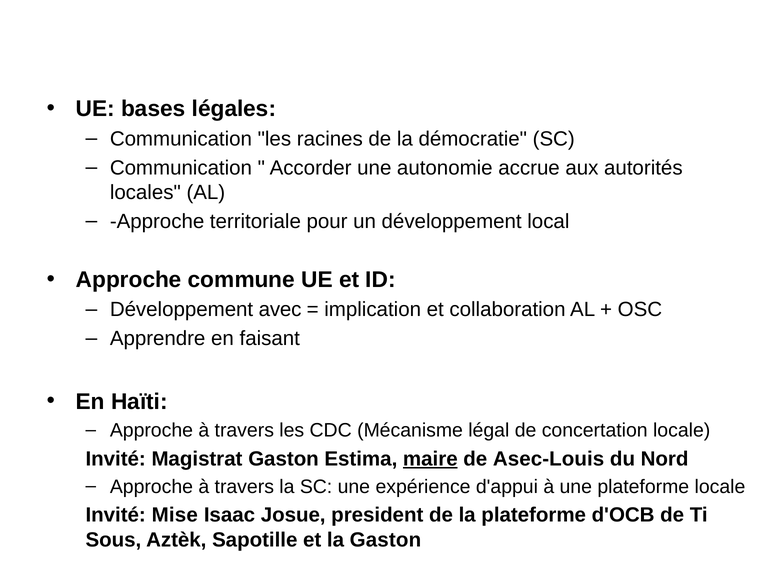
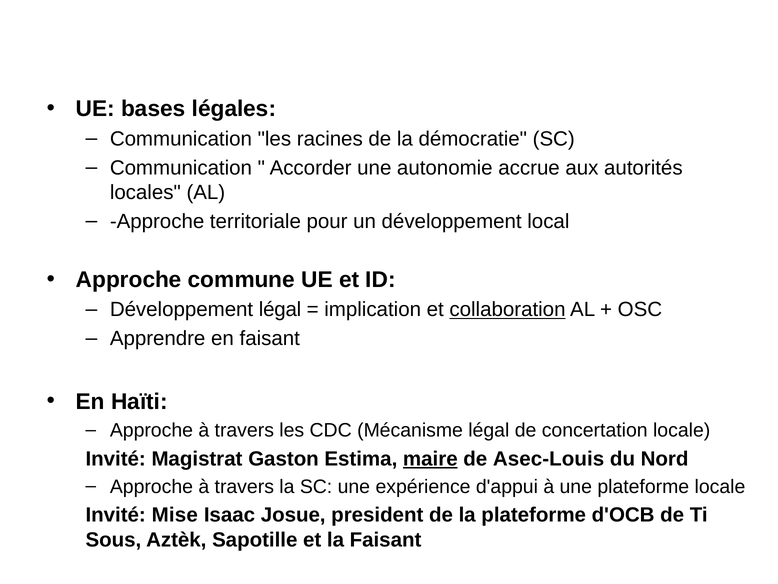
Développement avec: avec -> légal
collaboration underline: none -> present
la Gaston: Gaston -> Faisant
